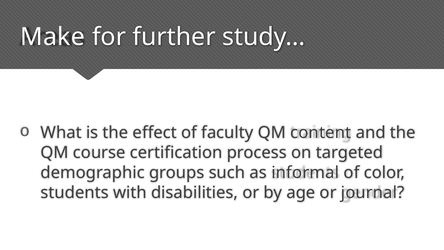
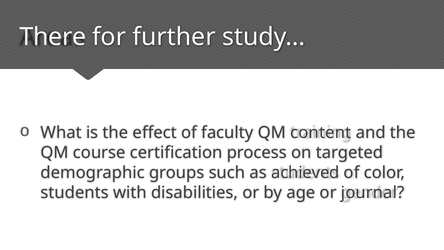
Make: Make -> There
informal: informal -> achieved
